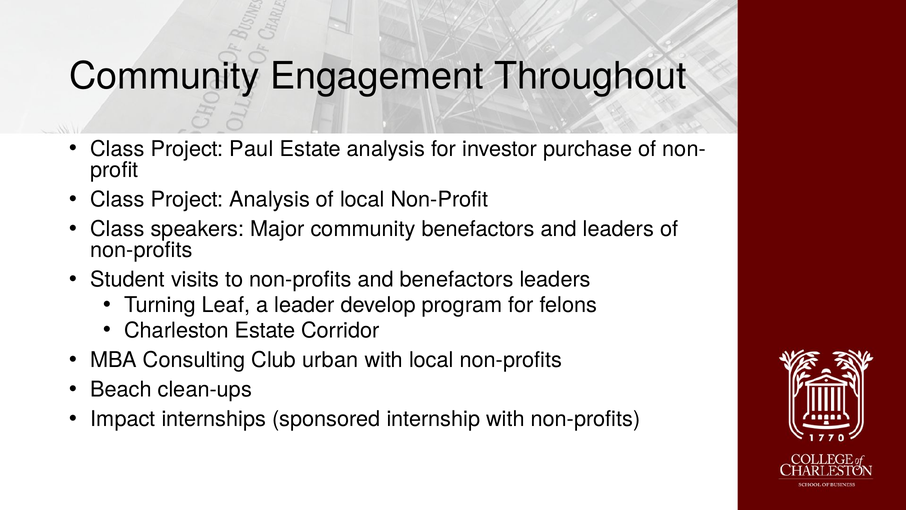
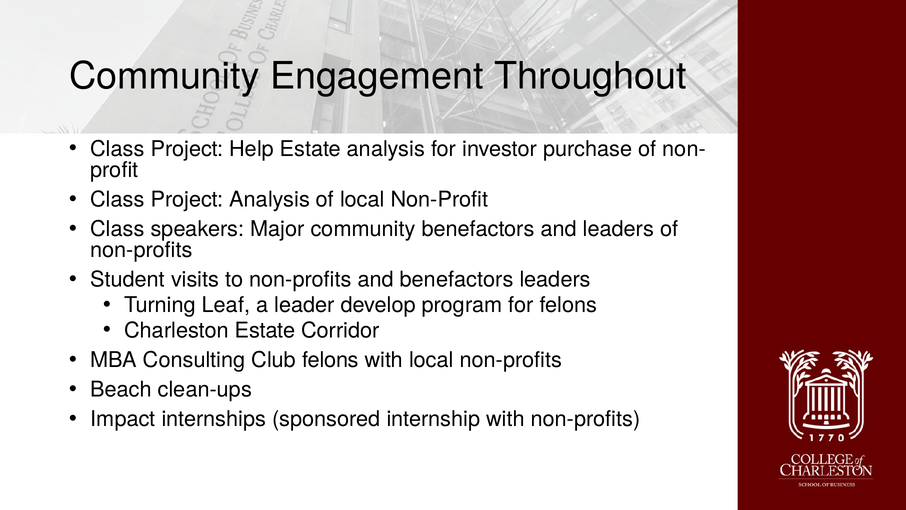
Paul: Paul -> Help
Club urban: urban -> felons
